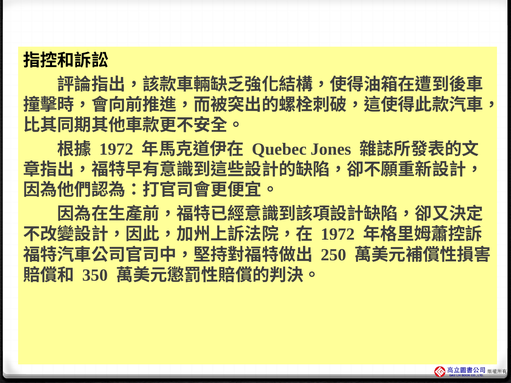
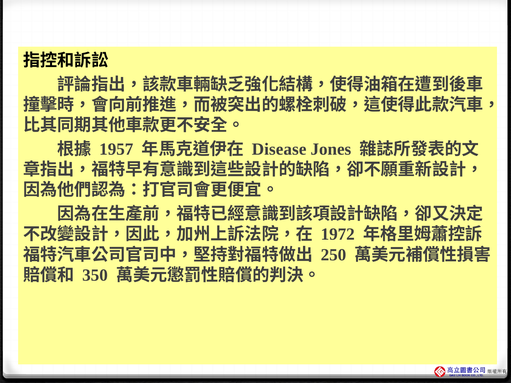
1972 at (116, 149): 1972 -> 1957
Quebec: Quebec -> Disease
